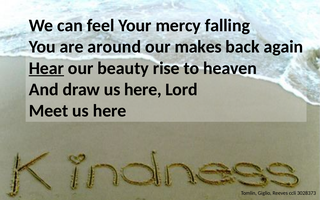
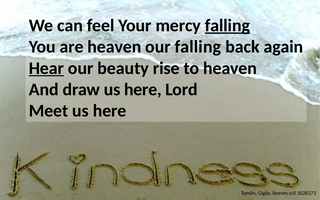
falling at (227, 25) underline: none -> present
are around: around -> heaven
our makes: makes -> falling
